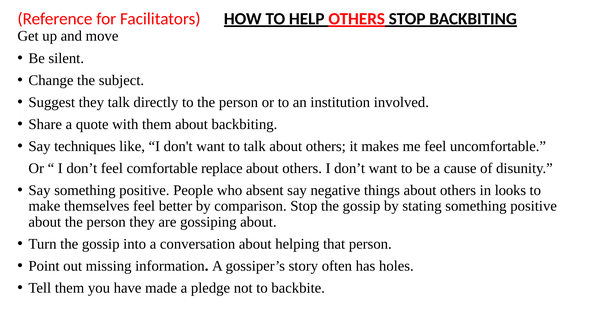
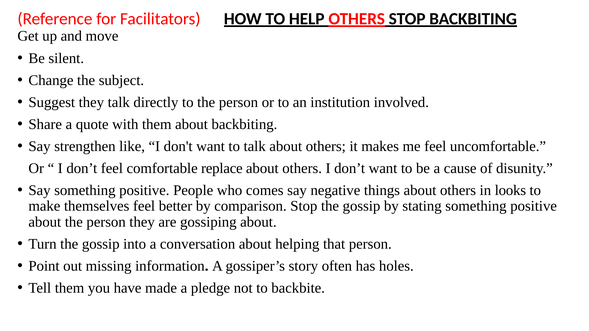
techniques: techniques -> strengthen
absent: absent -> comes
